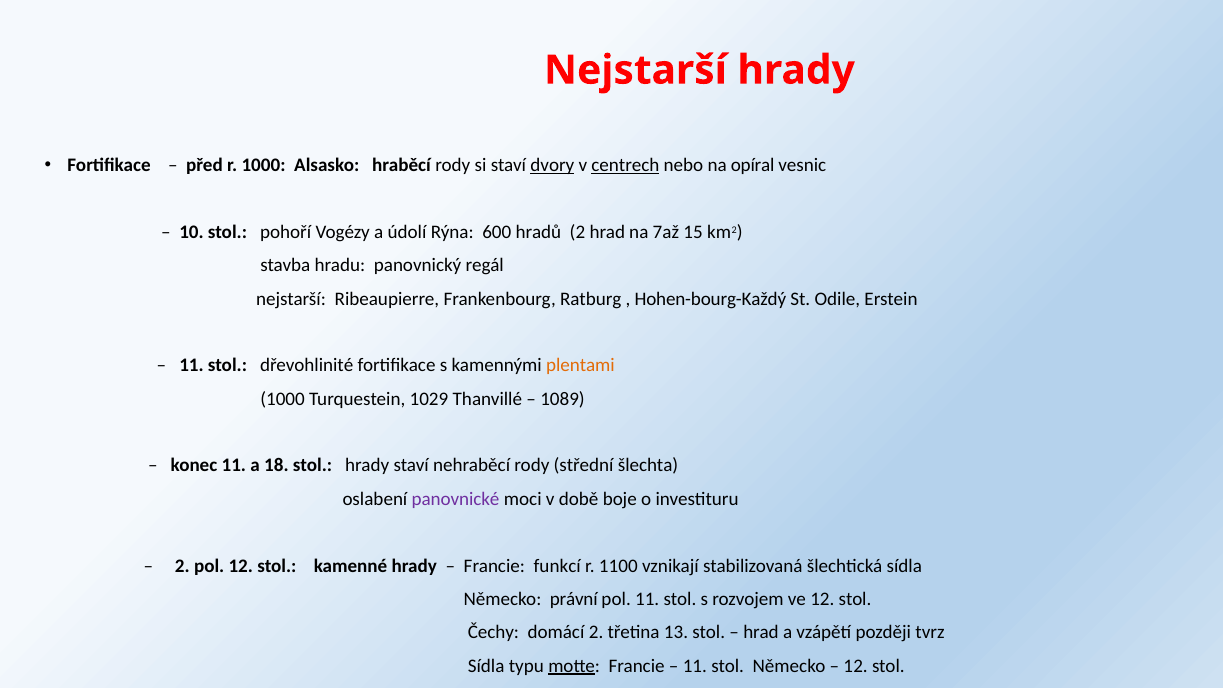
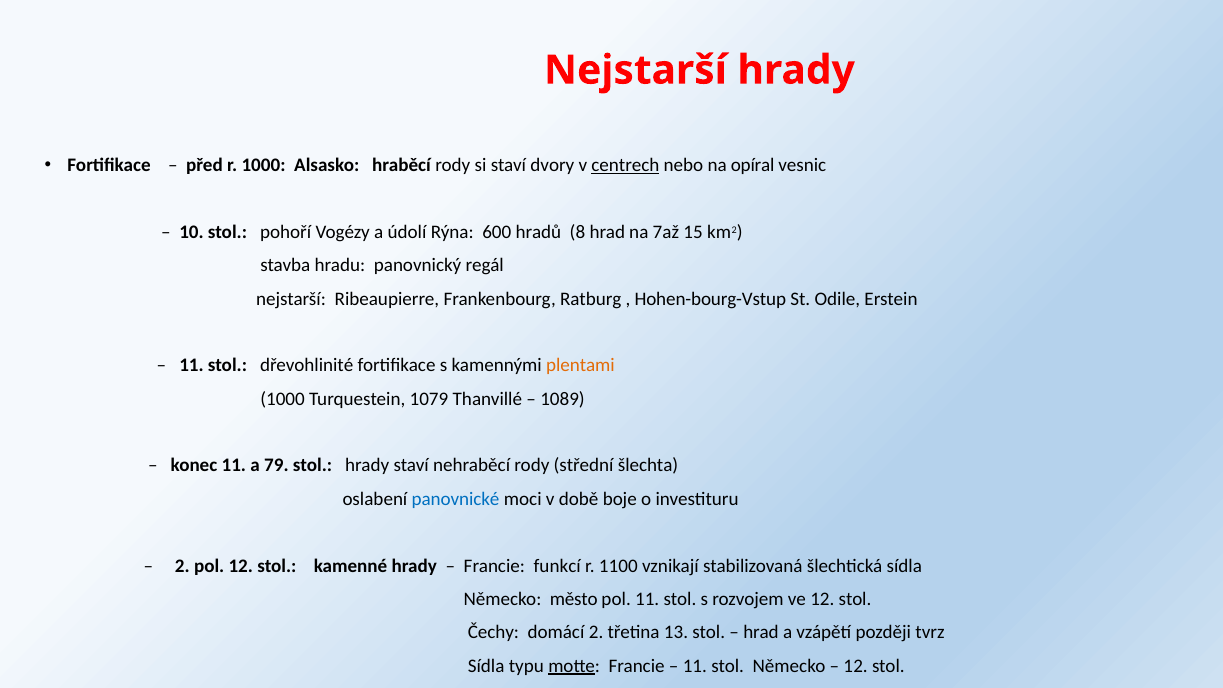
dvory underline: present -> none
hradů 2: 2 -> 8
Hohen-bourg-Každý: Hohen-bourg-Každý -> Hohen-bourg-Vstup
1029: 1029 -> 1079
18: 18 -> 79
panovnické colour: purple -> blue
právní: právní -> město
